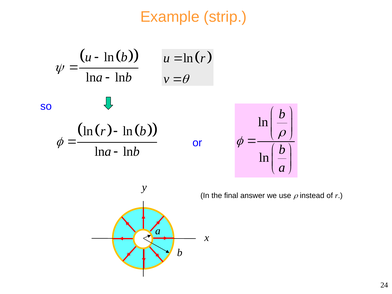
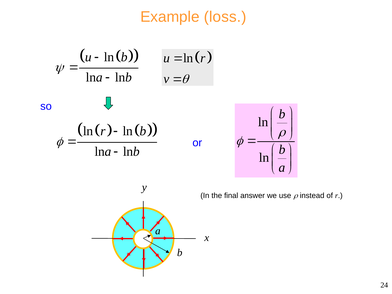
strip: strip -> loss
